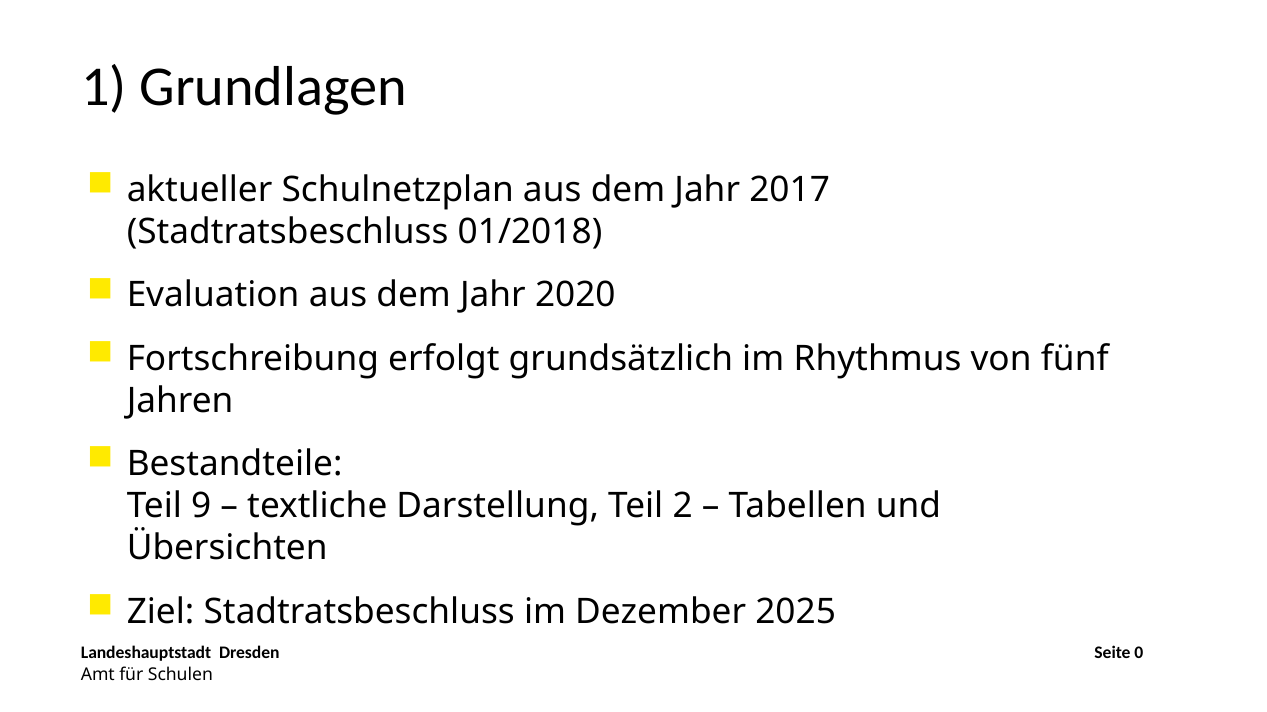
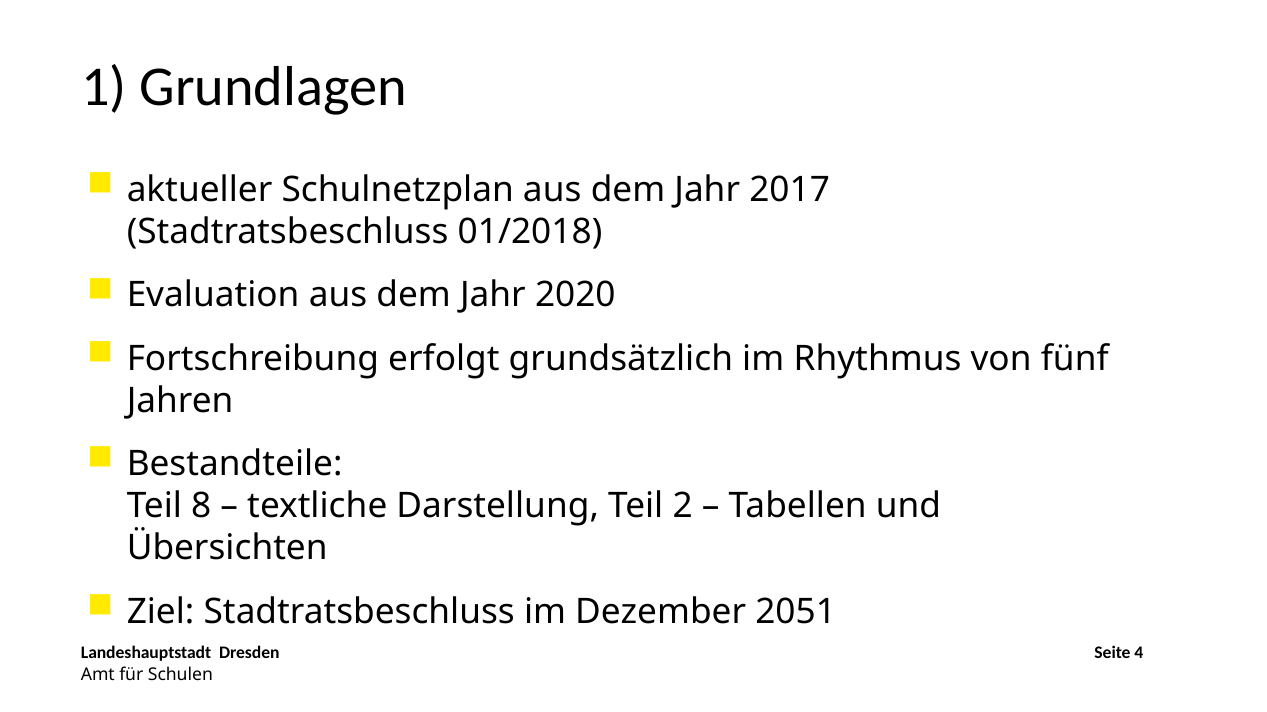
9: 9 -> 8
2025: 2025 -> 2051
0: 0 -> 4
